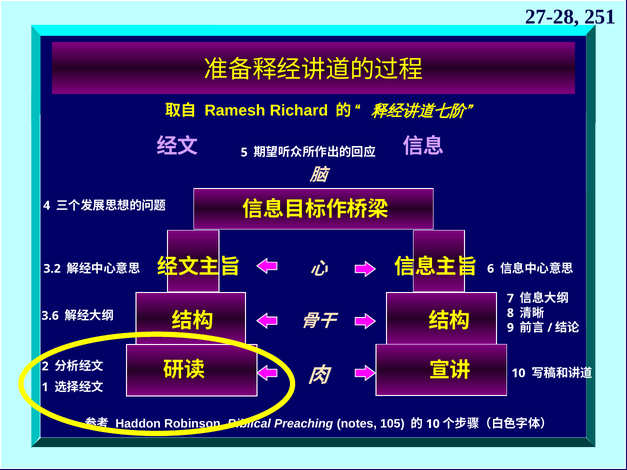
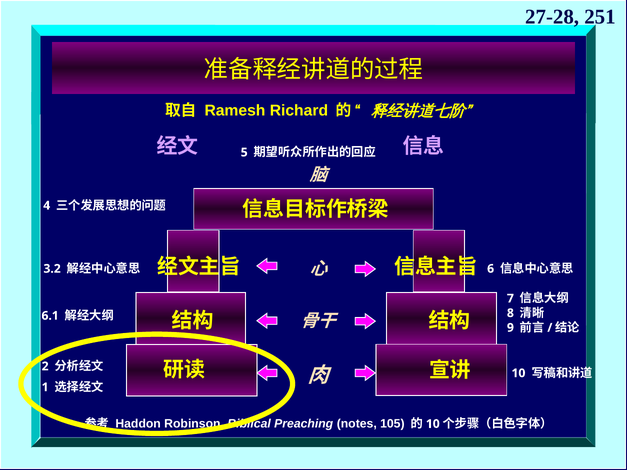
3.6: 3.6 -> 6.1
